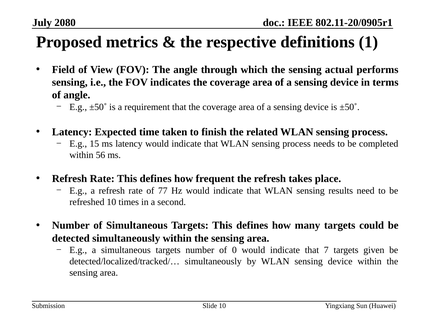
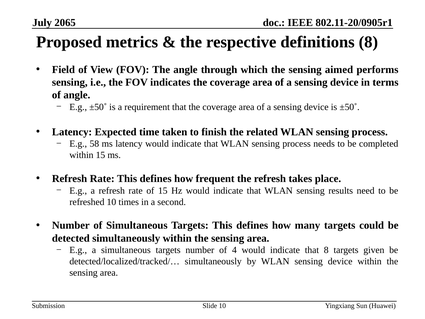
2080: 2080 -> 2065
definitions 1: 1 -> 8
actual: actual -> aimed
15: 15 -> 58
within 56: 56 -> 15
of 77: 77 -> 15
0: 0 -> 4
that 7: 7 -> 8
